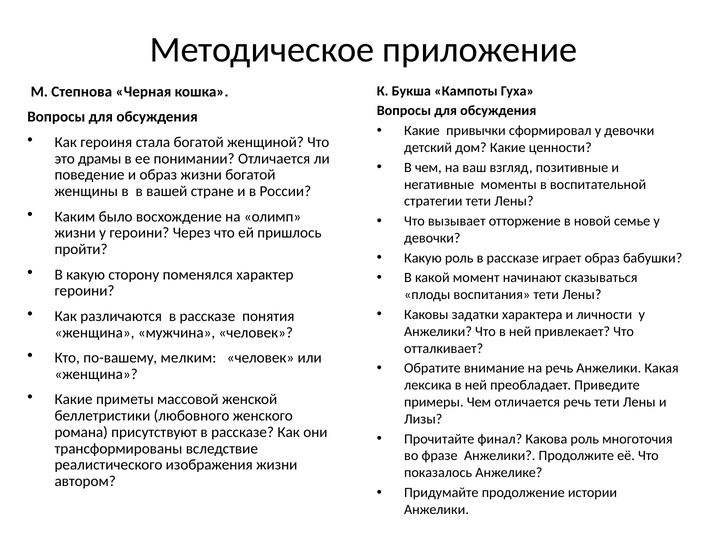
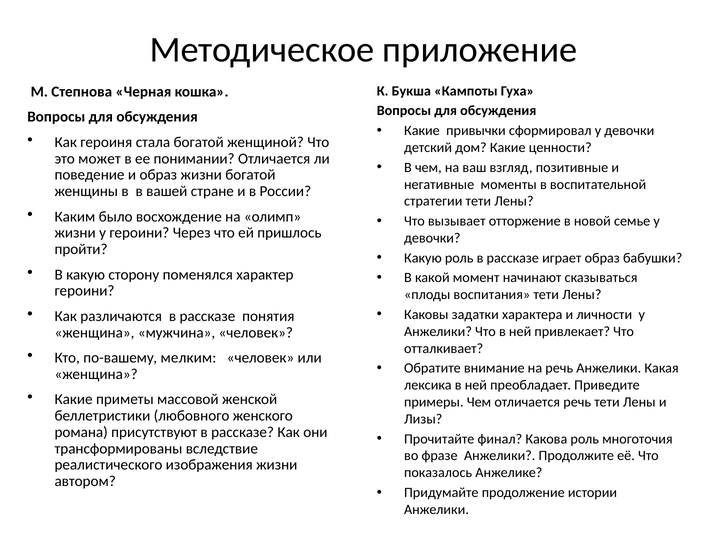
драмы: драмы -> может
